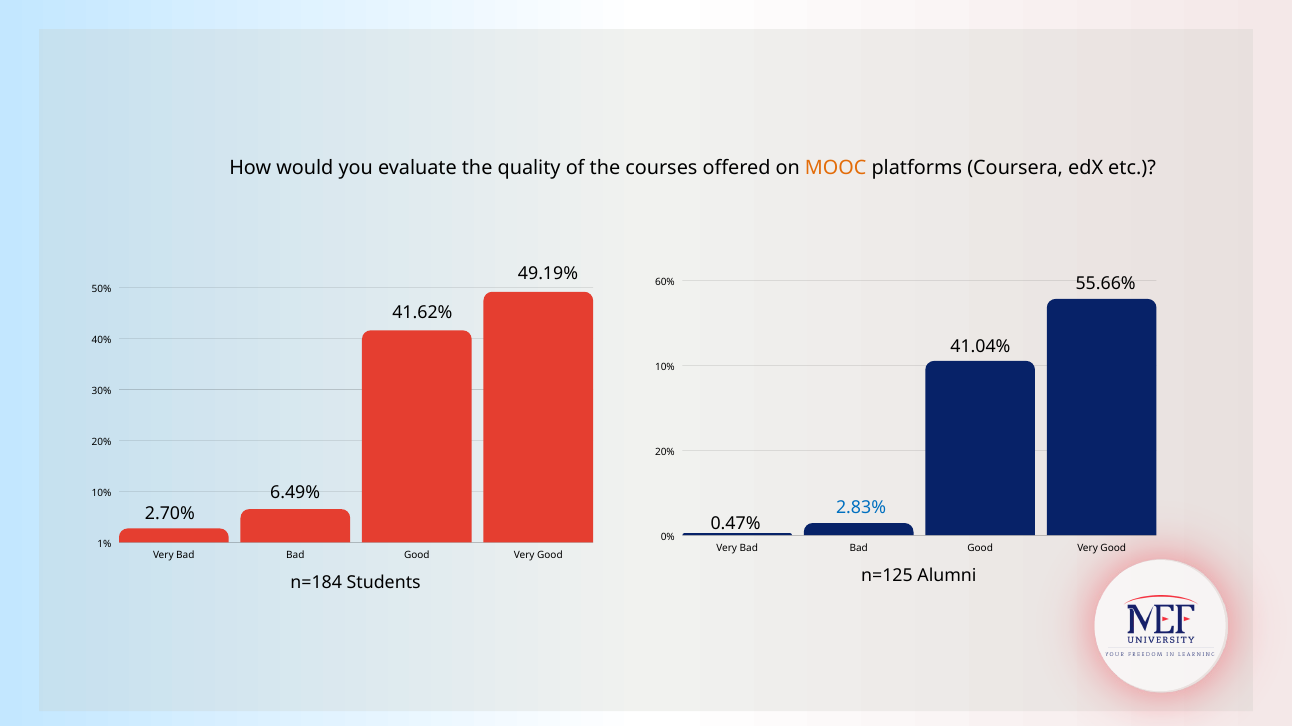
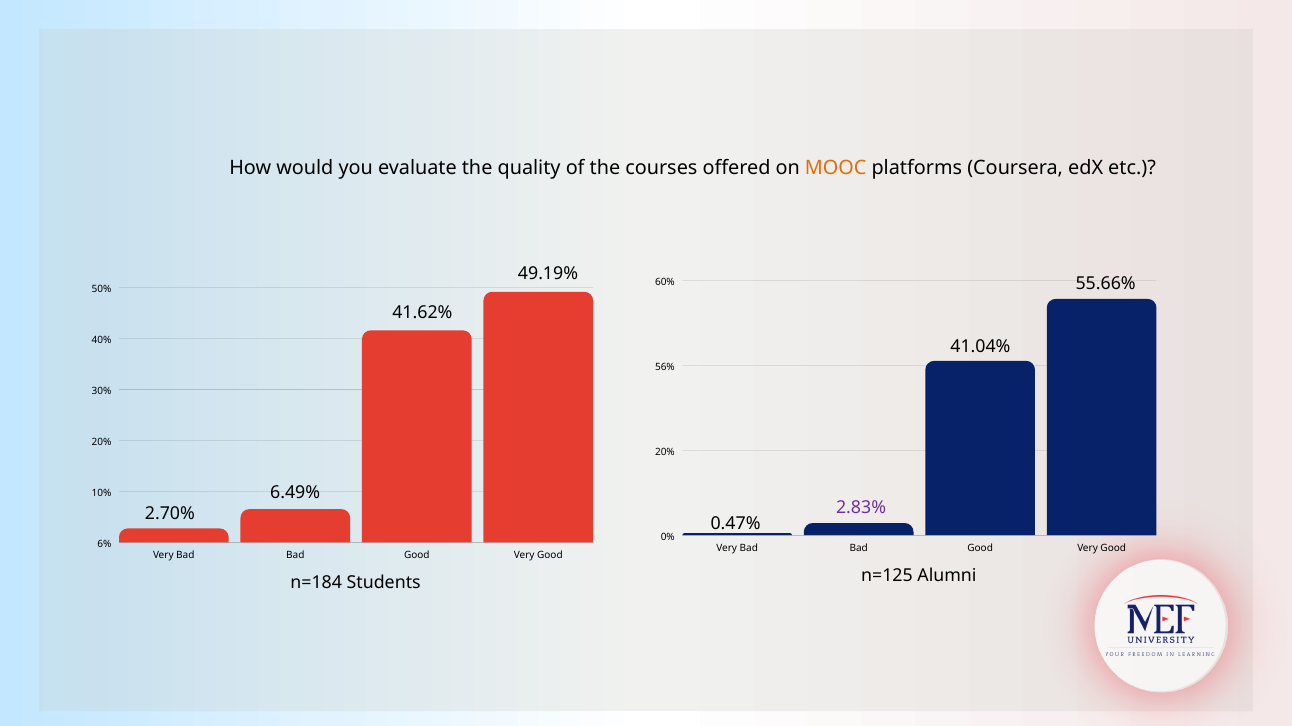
10% at (665, 368): 10% -> 56%
2.83% colour: blue -> purple
1%: 1% -> 6%
